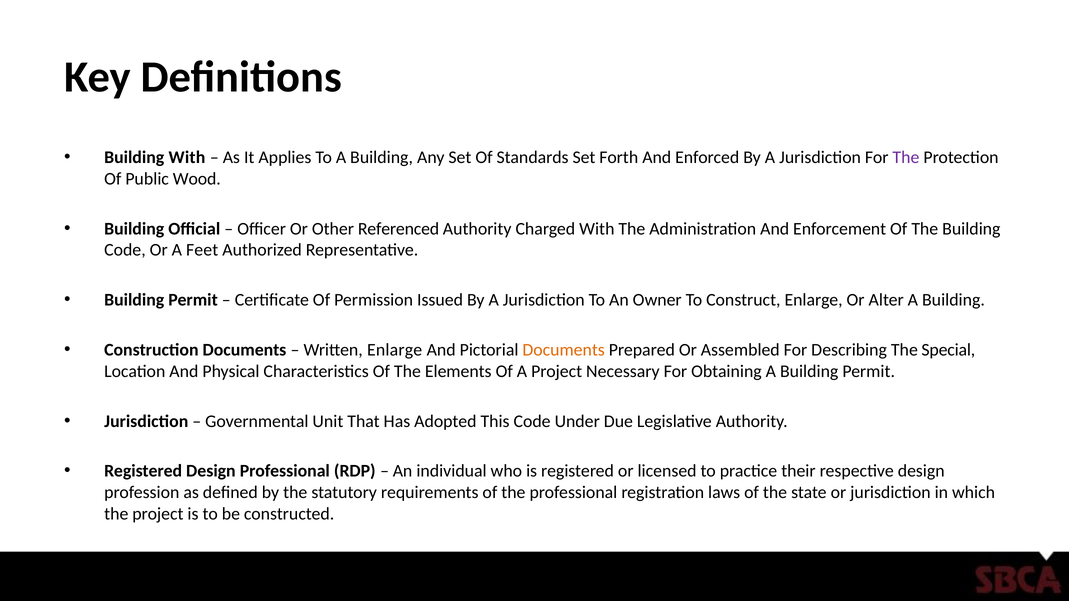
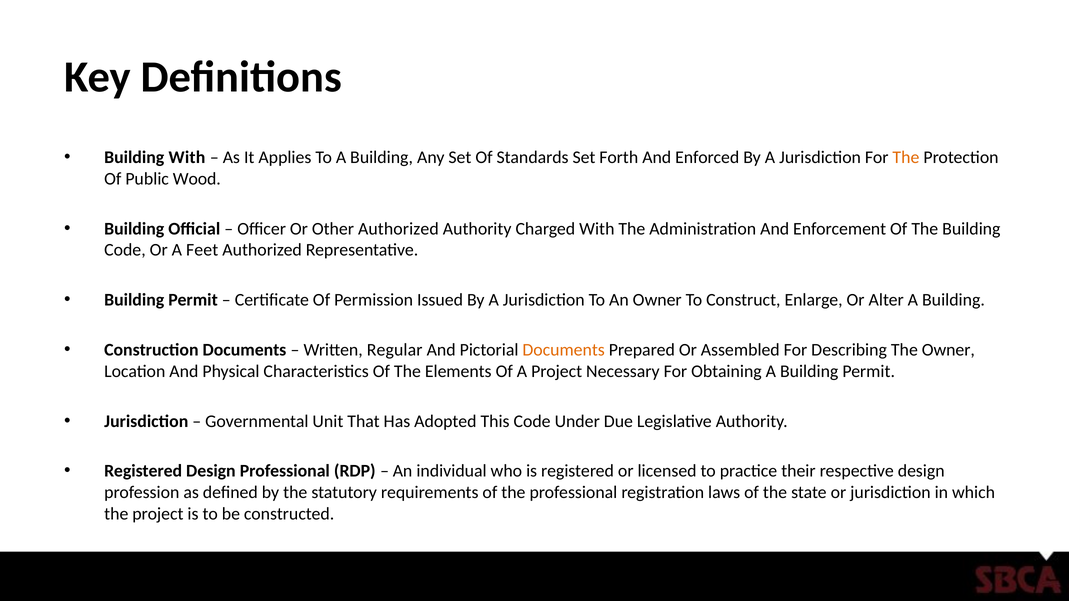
The at (906, 158) colour: purple -> orange
Other Referenced: Referenced -> Authorized
Written Enlarge: Enlarge -> Regular
The Special: Special -> Owner
